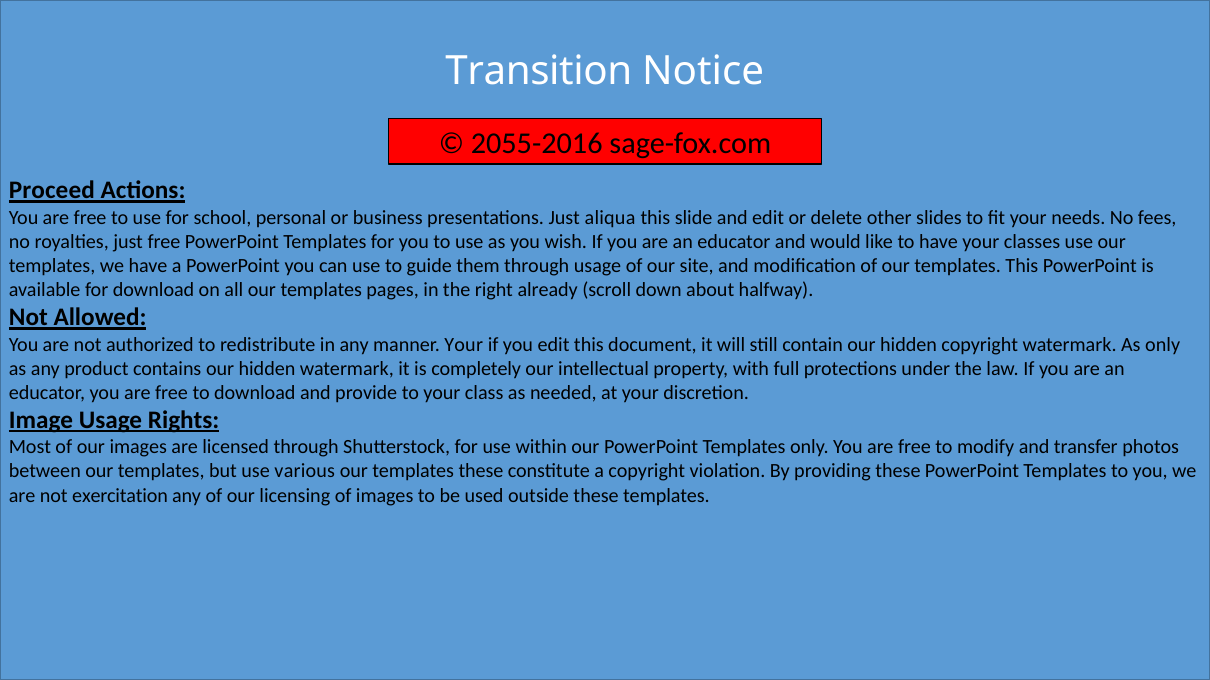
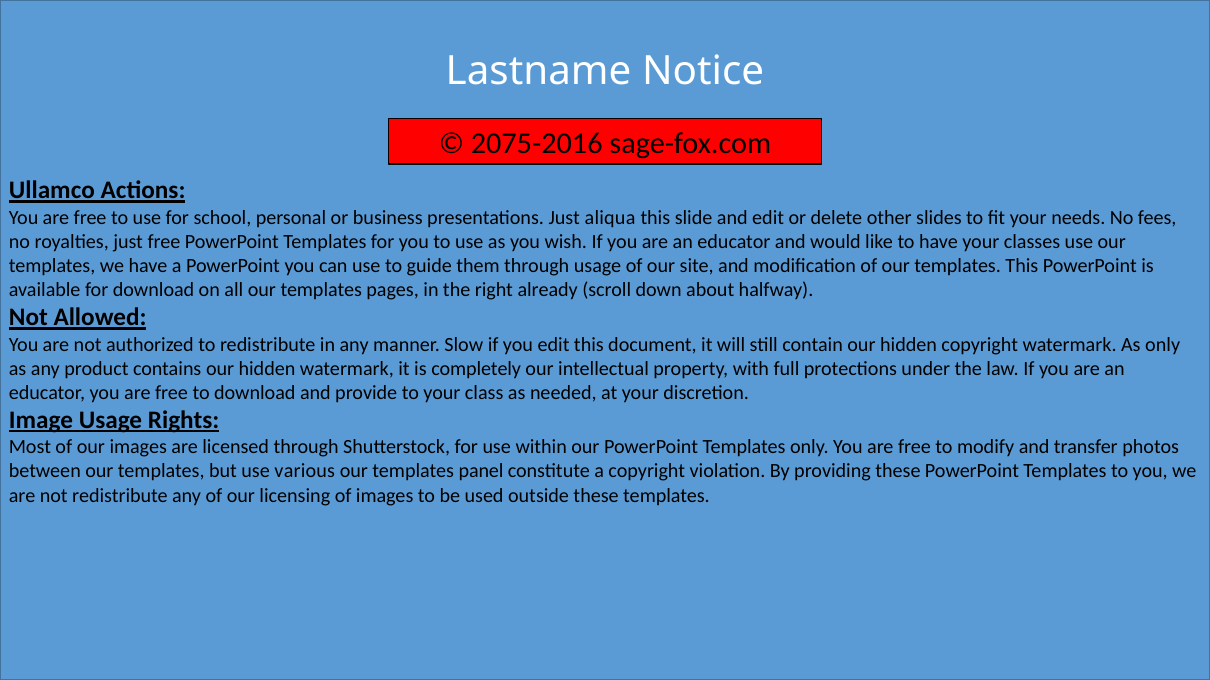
Transition: Transition -> Lastname
2055-2016: 2055-2016 -> 2075-2016
Proceed: Proceed -> Ullamco
manner Your: Your -> Slow
templates these: these -> panel
not exercitation: exercitation -> redistribute
